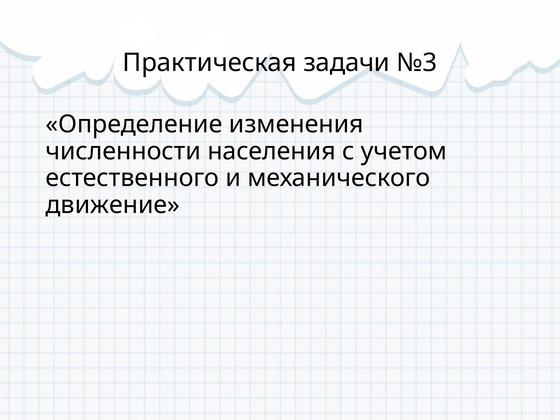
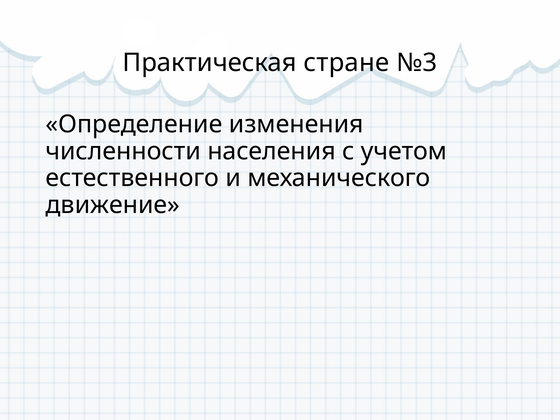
задачи: задачи -> стране
